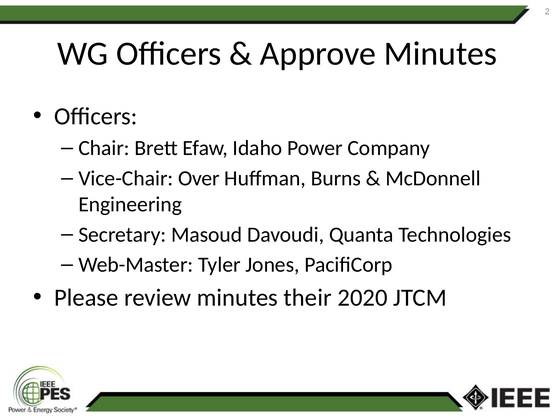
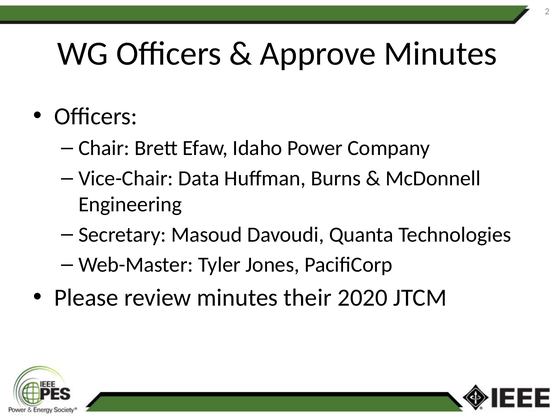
Over: Over -> Data
